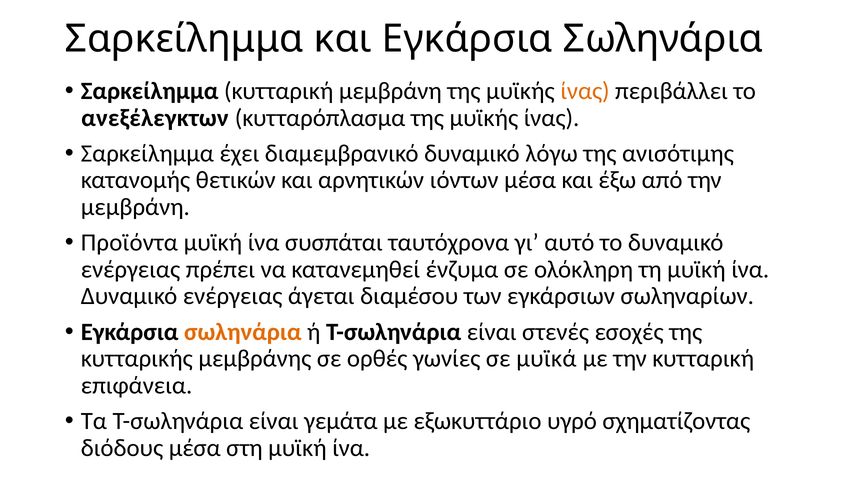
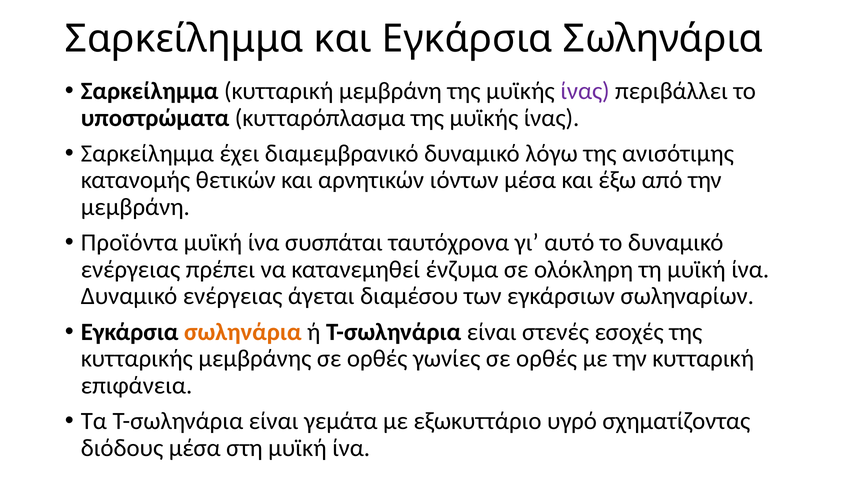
ίνας at (585, 91) colour: orange -> purple
ανεξέλεγκτων: ανεξέλεγκτων -> υποστρώματα
γωνίες σε μυϊκά: μυϊκά -> ορθές
